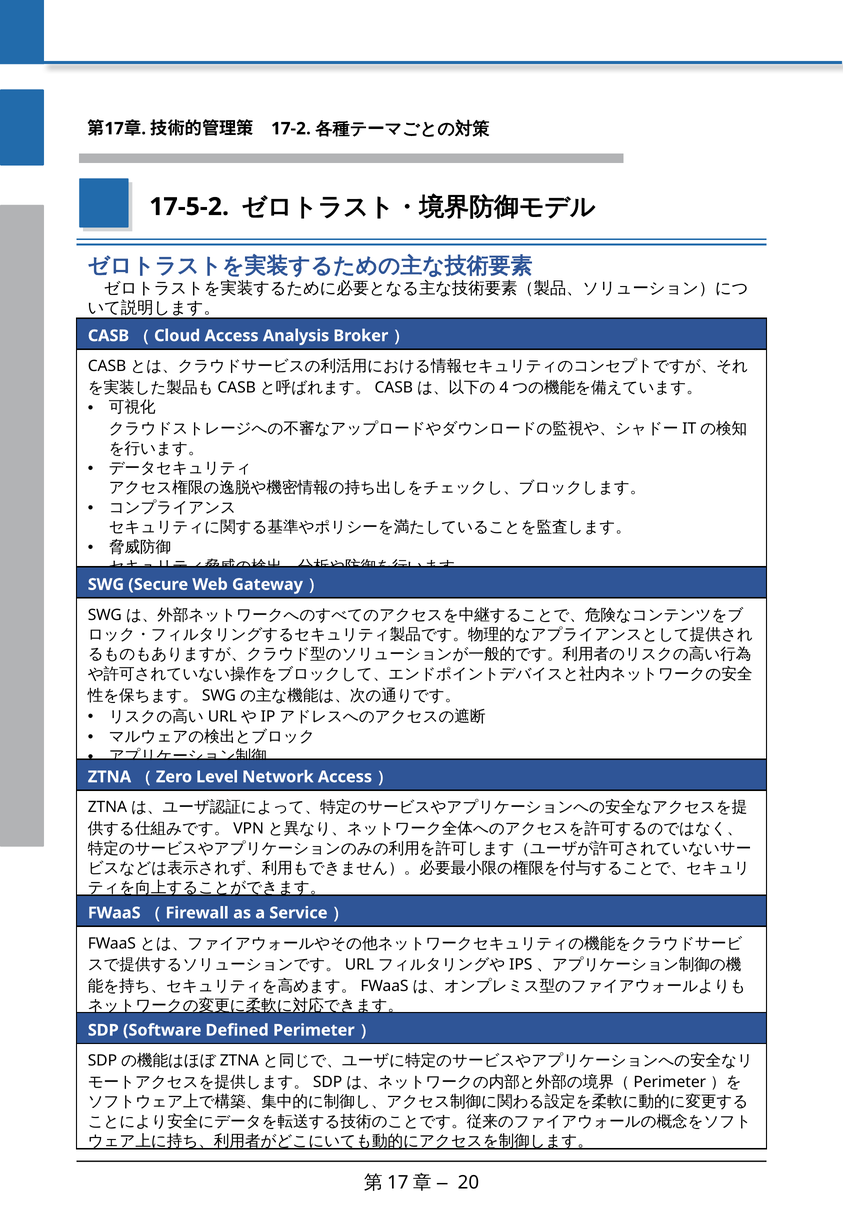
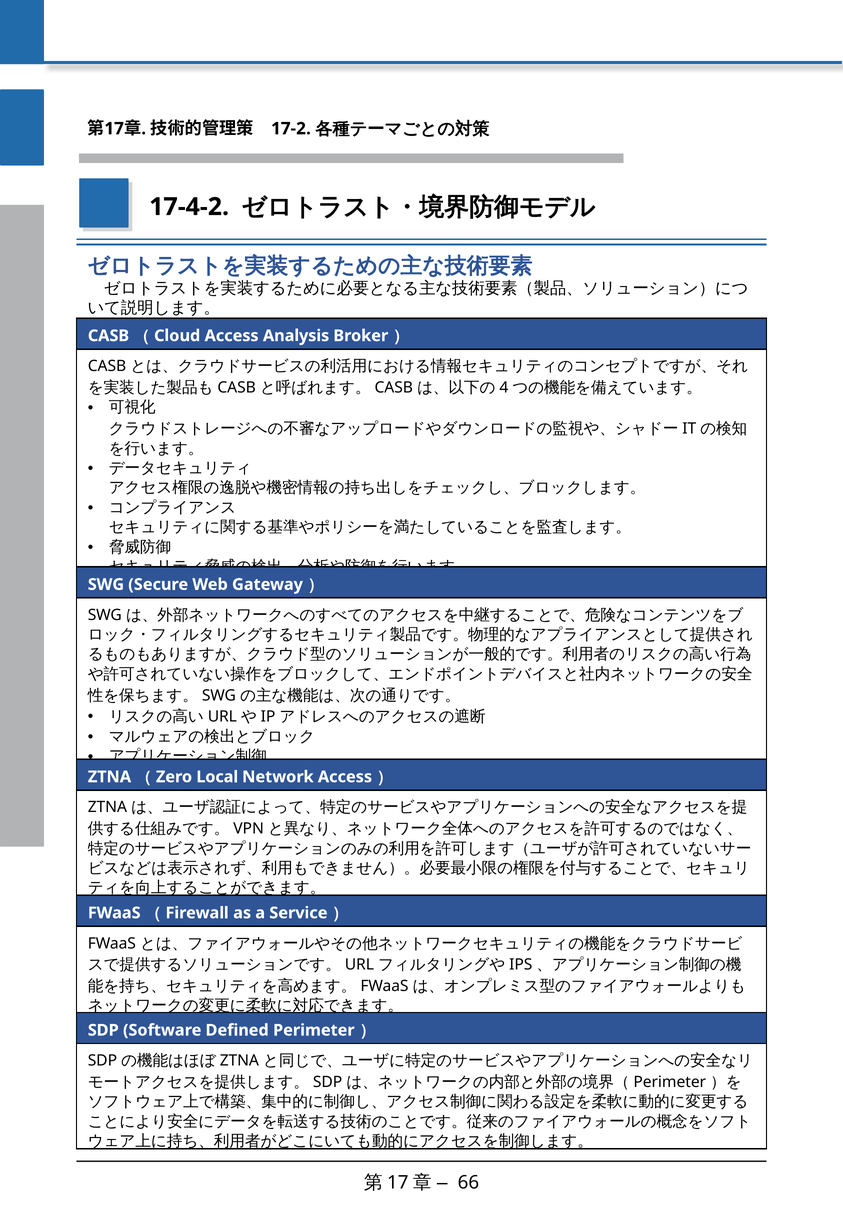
17-5-2: 17-5-2 -> 17-4-2
Level: Level -> Local
20: 20 -> 66
